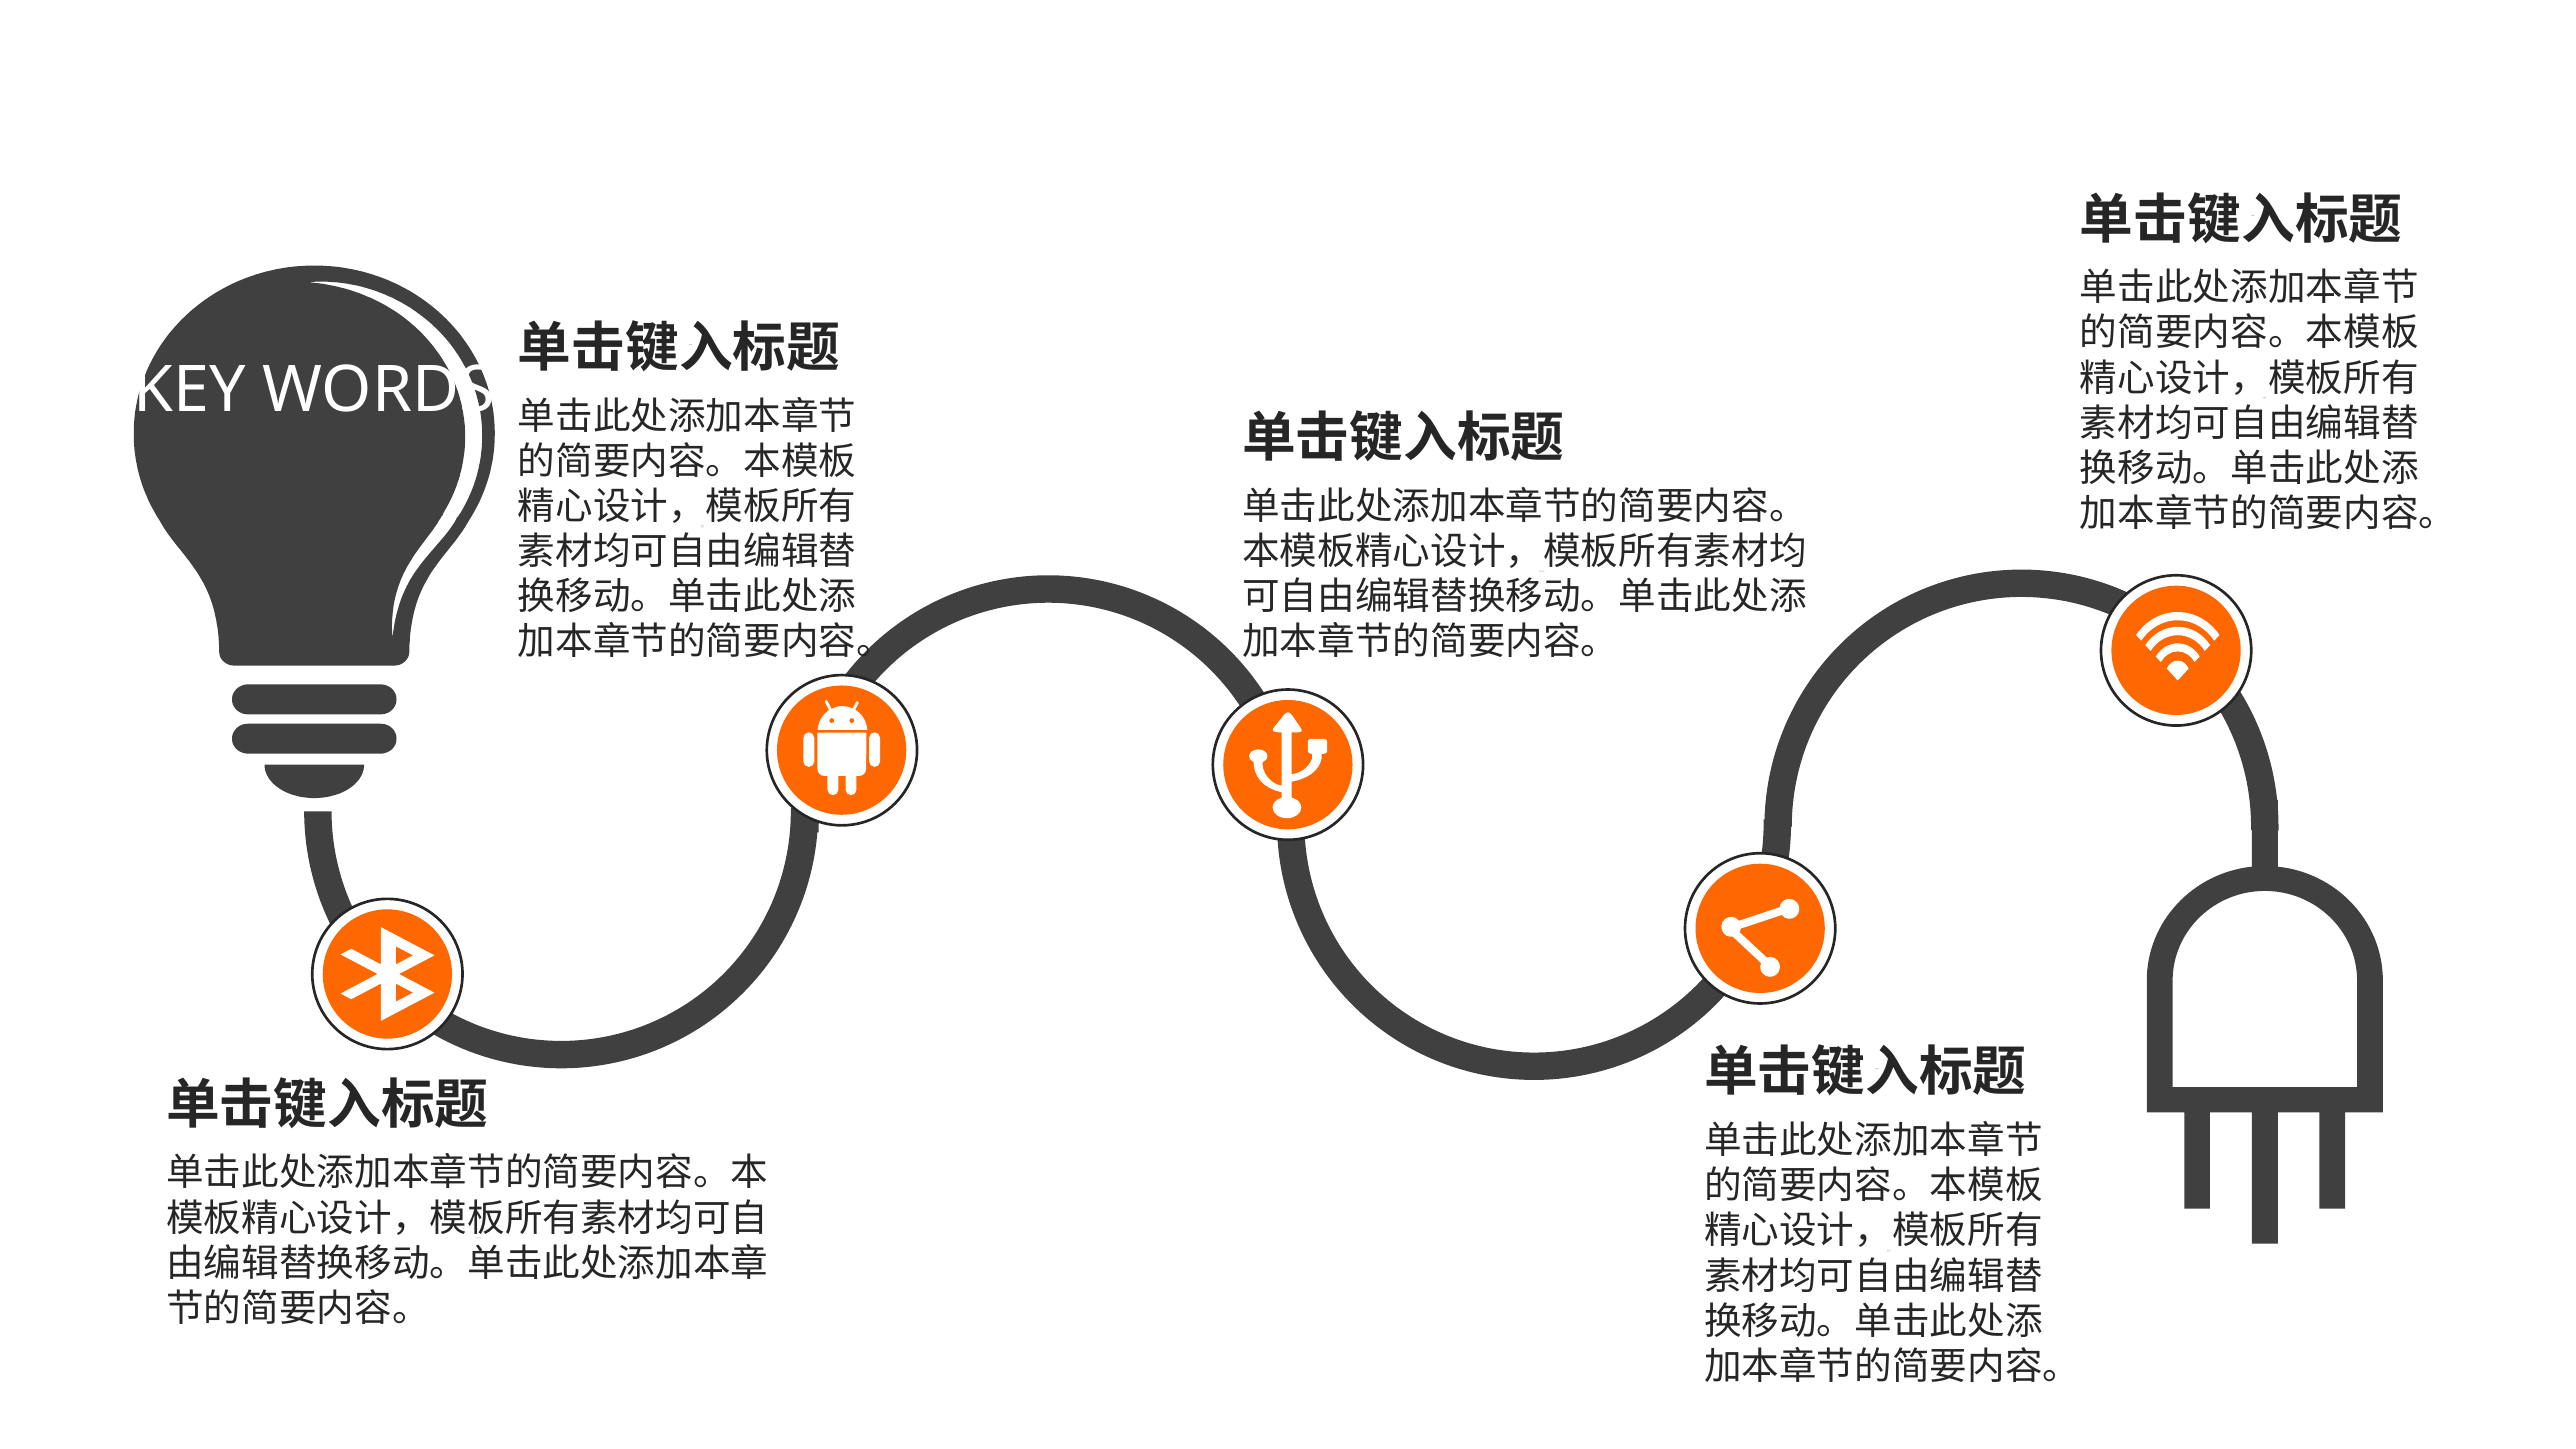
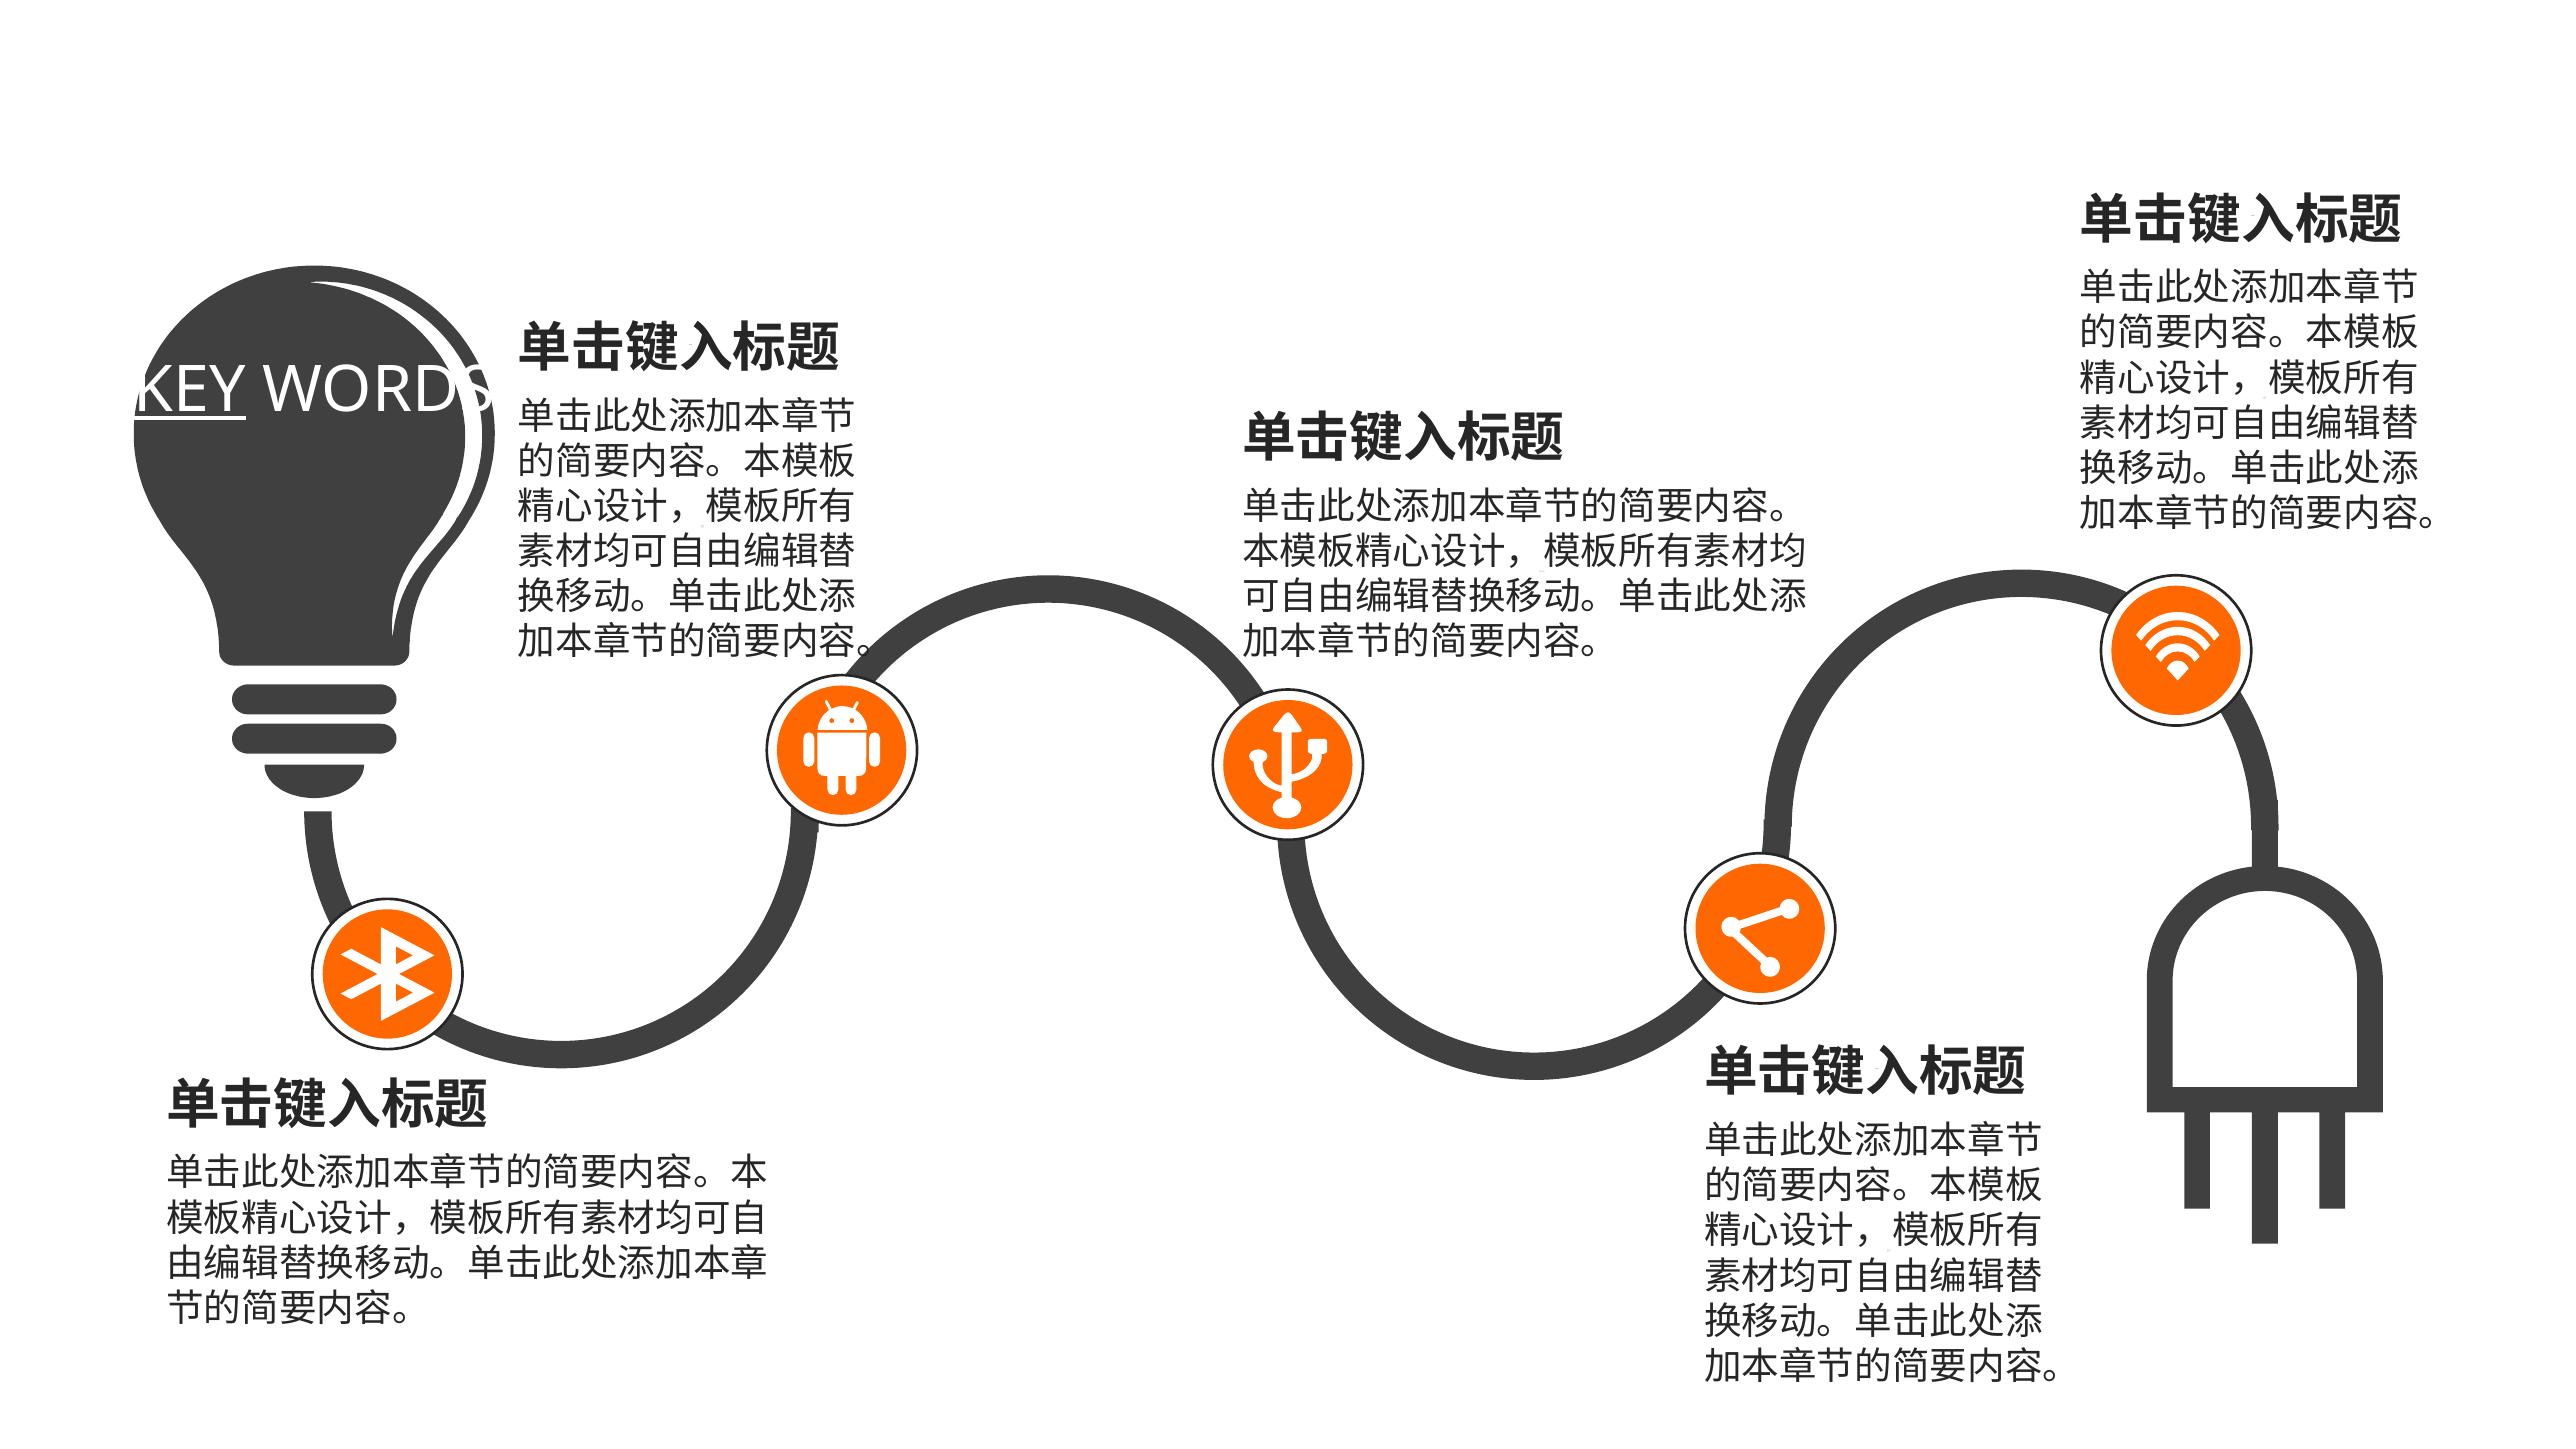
KEY at (190, 390) underline: none -> present
